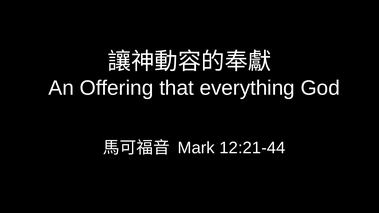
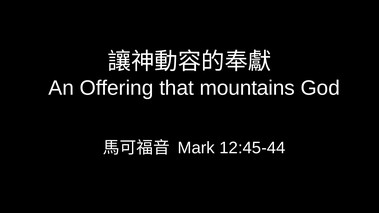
everything: everything -> mountains
12:21-44: 12:21-44 -> 12:45-44
